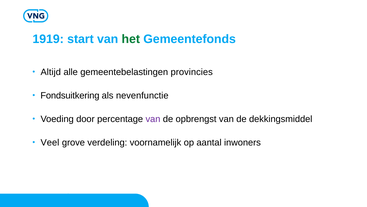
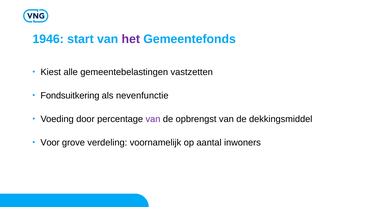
1919: 1919 -> 1946
het colour: green -> purple
Altijd: Altijd -> Kiest
provincies: provincies -> vastzetten
Veel: Veel -> Voor
